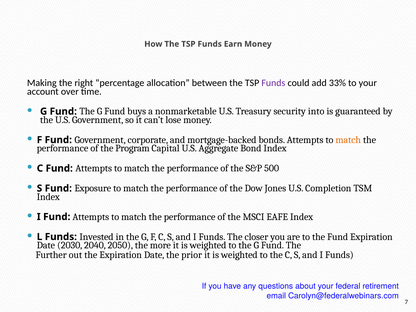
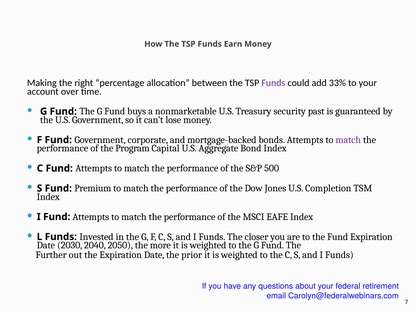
into: into -> past
match at (348, 140) colour: orange -> purple
Exposure: Exposure -> Premium
